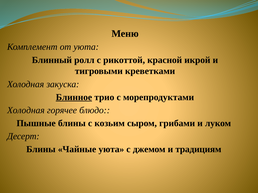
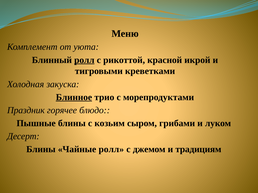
ролл at (84, 60) underline: none -> present
Холодная at (26, 110): Холодная -> Праздник
Чайные уюта: уюта -> ролл
